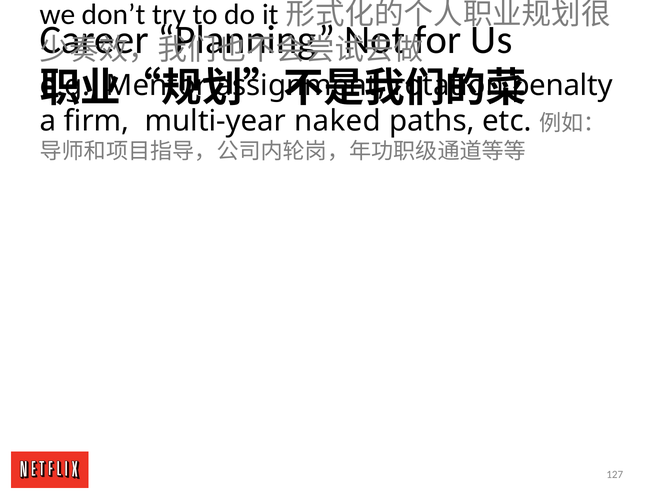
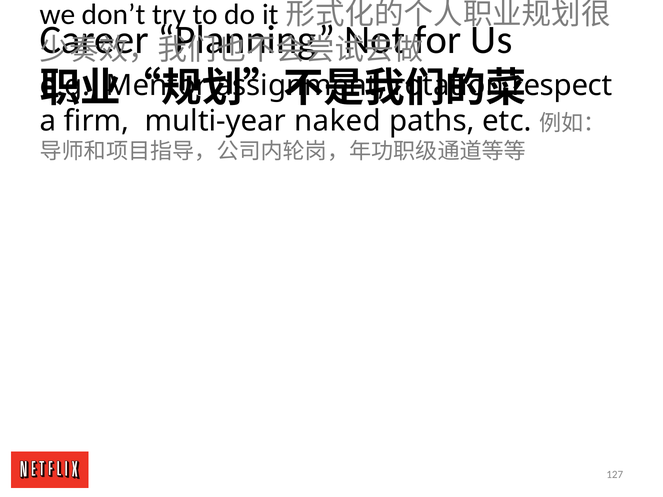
penalty: penalty -> respect
